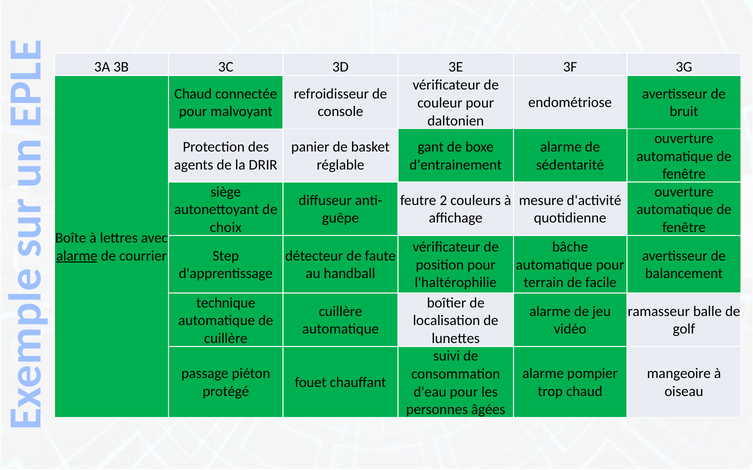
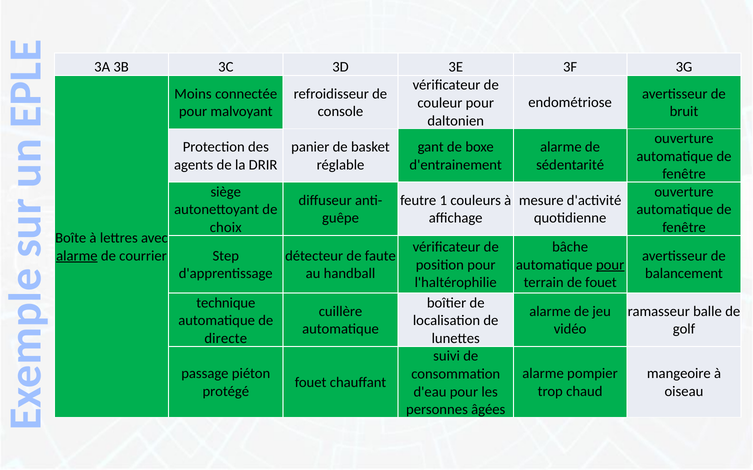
Chaud at (193, 94): Chaud -> Moins
2: 2 -> 1
pour at (610, 265) underline: none -> present
de facile: facile -> fouet
cuillère at (226, 339): cuillère -> directe
